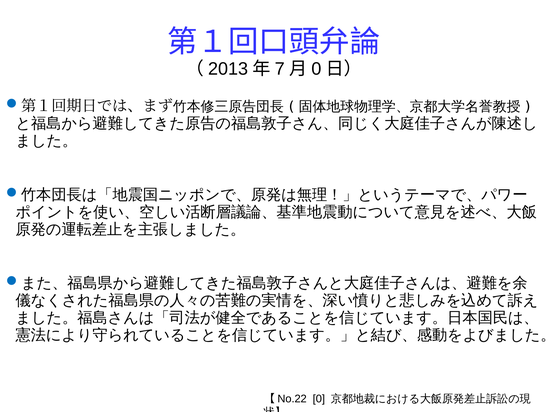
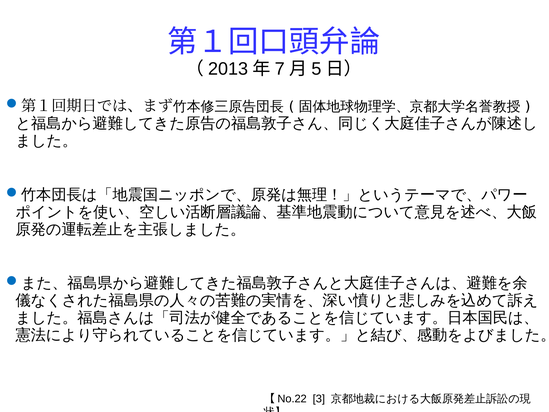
0 at (316, 69): 0 -> 5
【No.22 0: 0 -> 3
